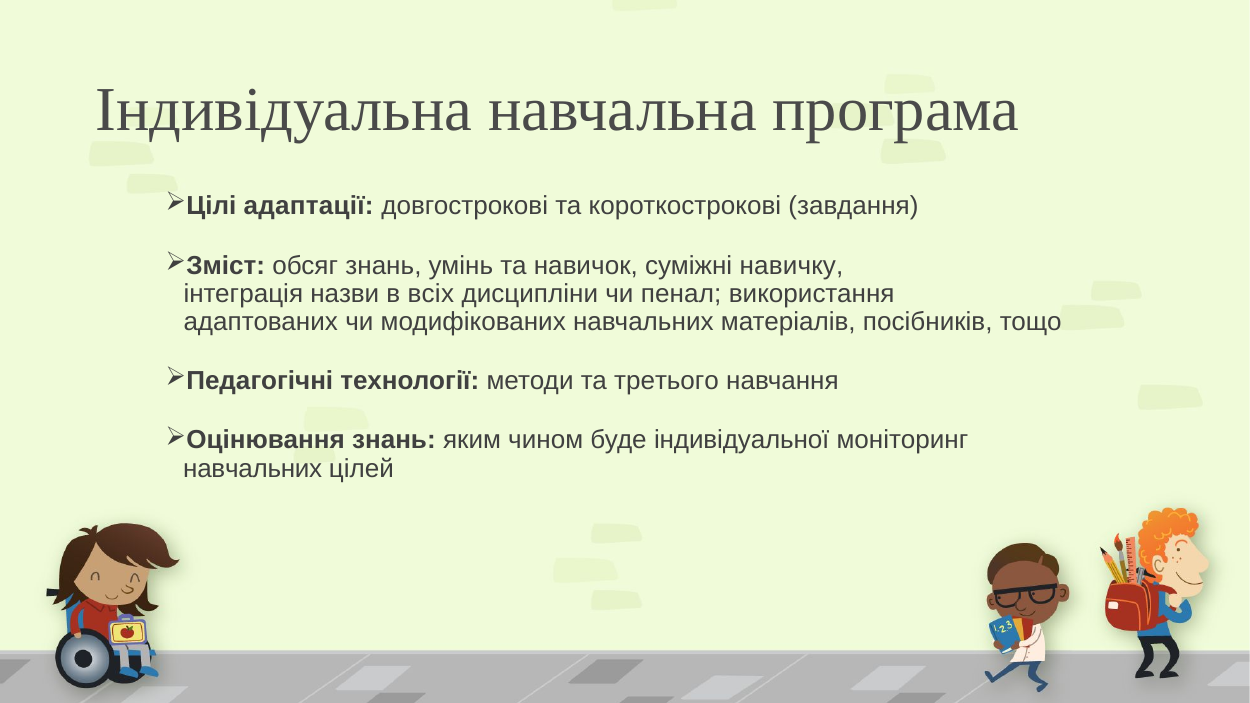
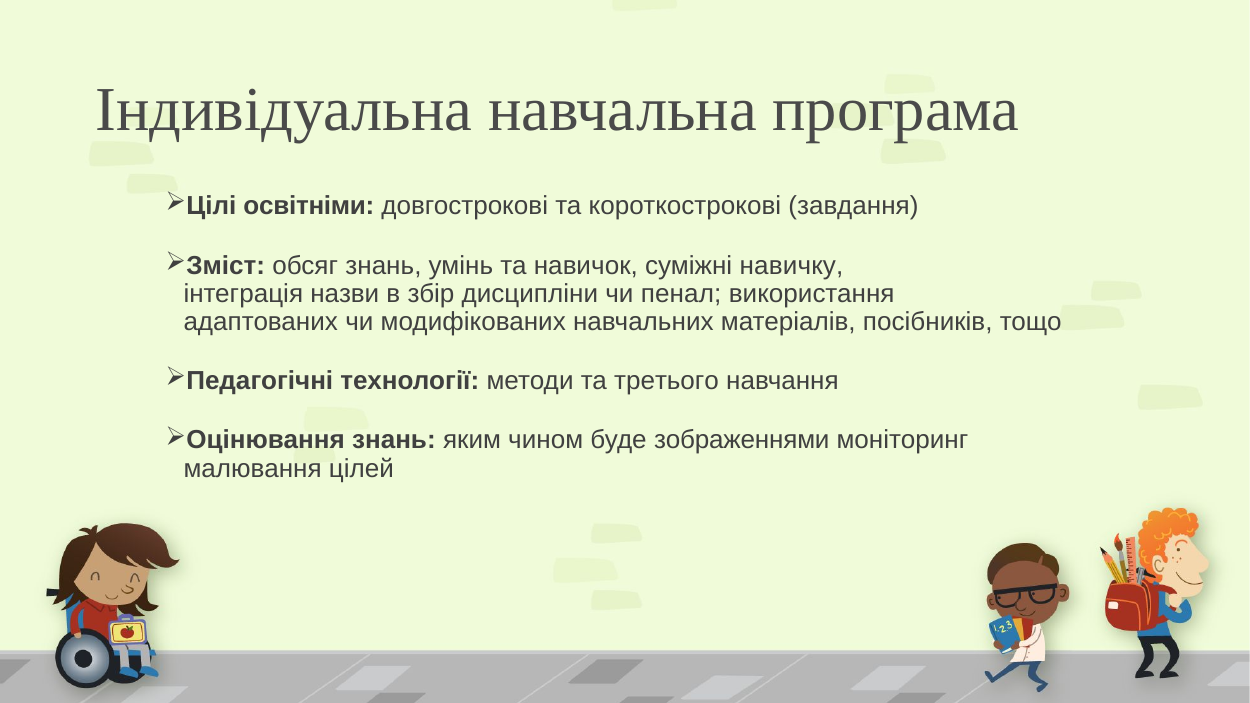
адаптації: адаптації -> освітніми
всіх: всіх -> збір
індивідуальної: індивідуальної -> зображеннями
навчальних at (253, 469): навчальних -> малювання
